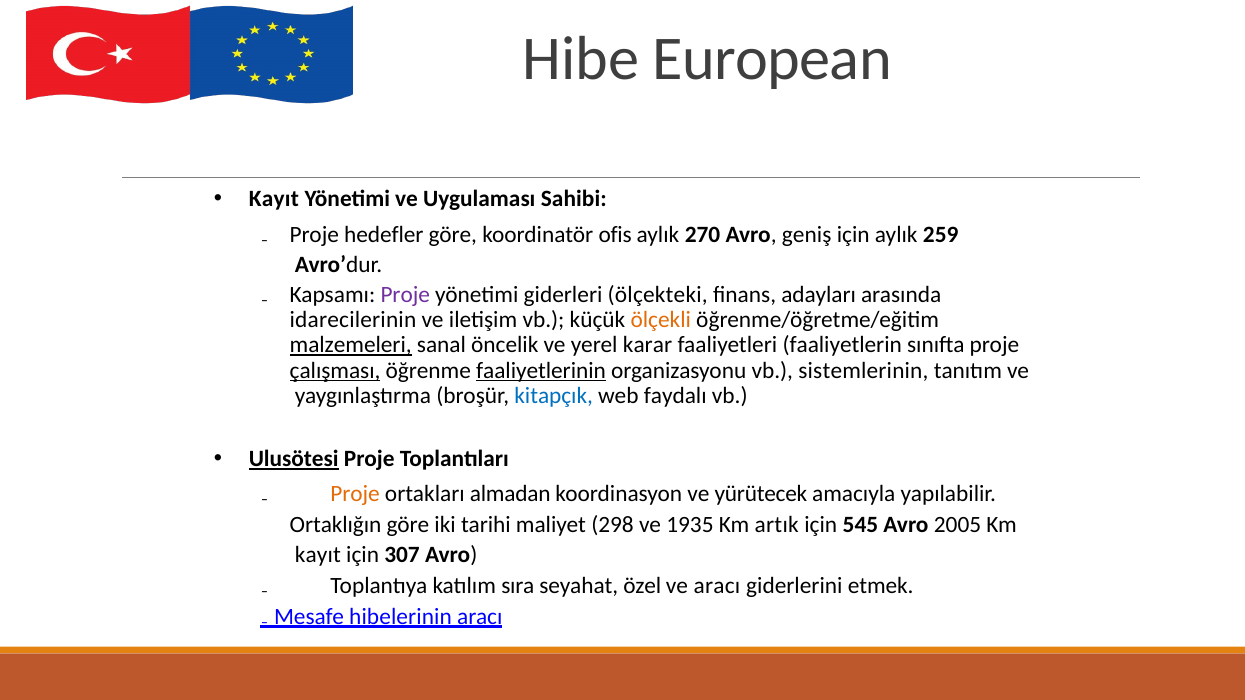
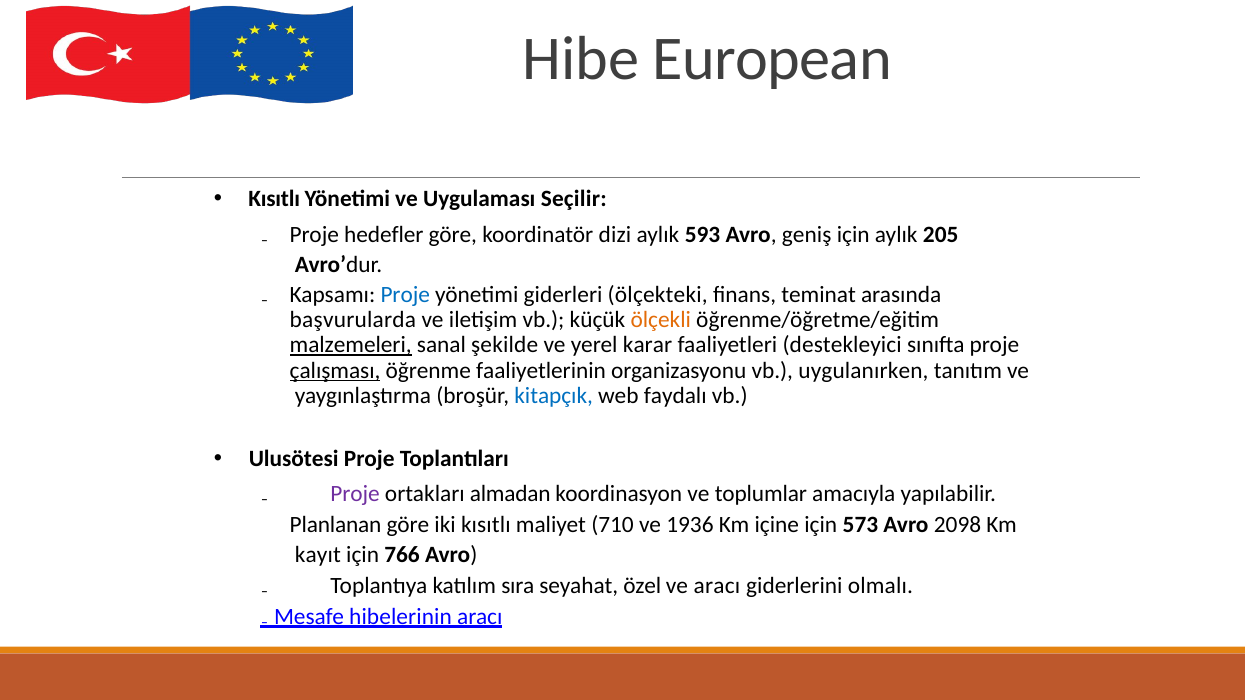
Kayıt at (274, 199): Kayıt -> Kısıtlı
Sahibi: Sahibi -> Seçilir
ofis: ofis -> dizi
270: 270 -> 593
259: 259 -> 205
Proje at (405, 295) colour: purple -> blue
adayları: adayları -> teminat
idarecilerinin: idarecilerinin -> başvurularda
öncelik: öncelik -> şekilde
faaliyetlerin: faaliyetlerin -> destekleyici
faaliyetlerinin underline: present -> none
sistemlerinin: sistemlerinin -> uygulanırken
Ulusötesi underline: present -> none
Proje at (355, 494) colour: orange -> purple
yürütecek: yürütecek -> toplumlar
Ortaklığın: Ortaklığın -> Planlanan
iki tarihi: tarihi -> kısıtlı
298: 298 -> 710
1935: 1935 -> 1936
artık: artık -> içine
545: 545 -> 573
2005: 2005 -> 2098
307: 307 -> 766
etmek: etmek -> olmalı
